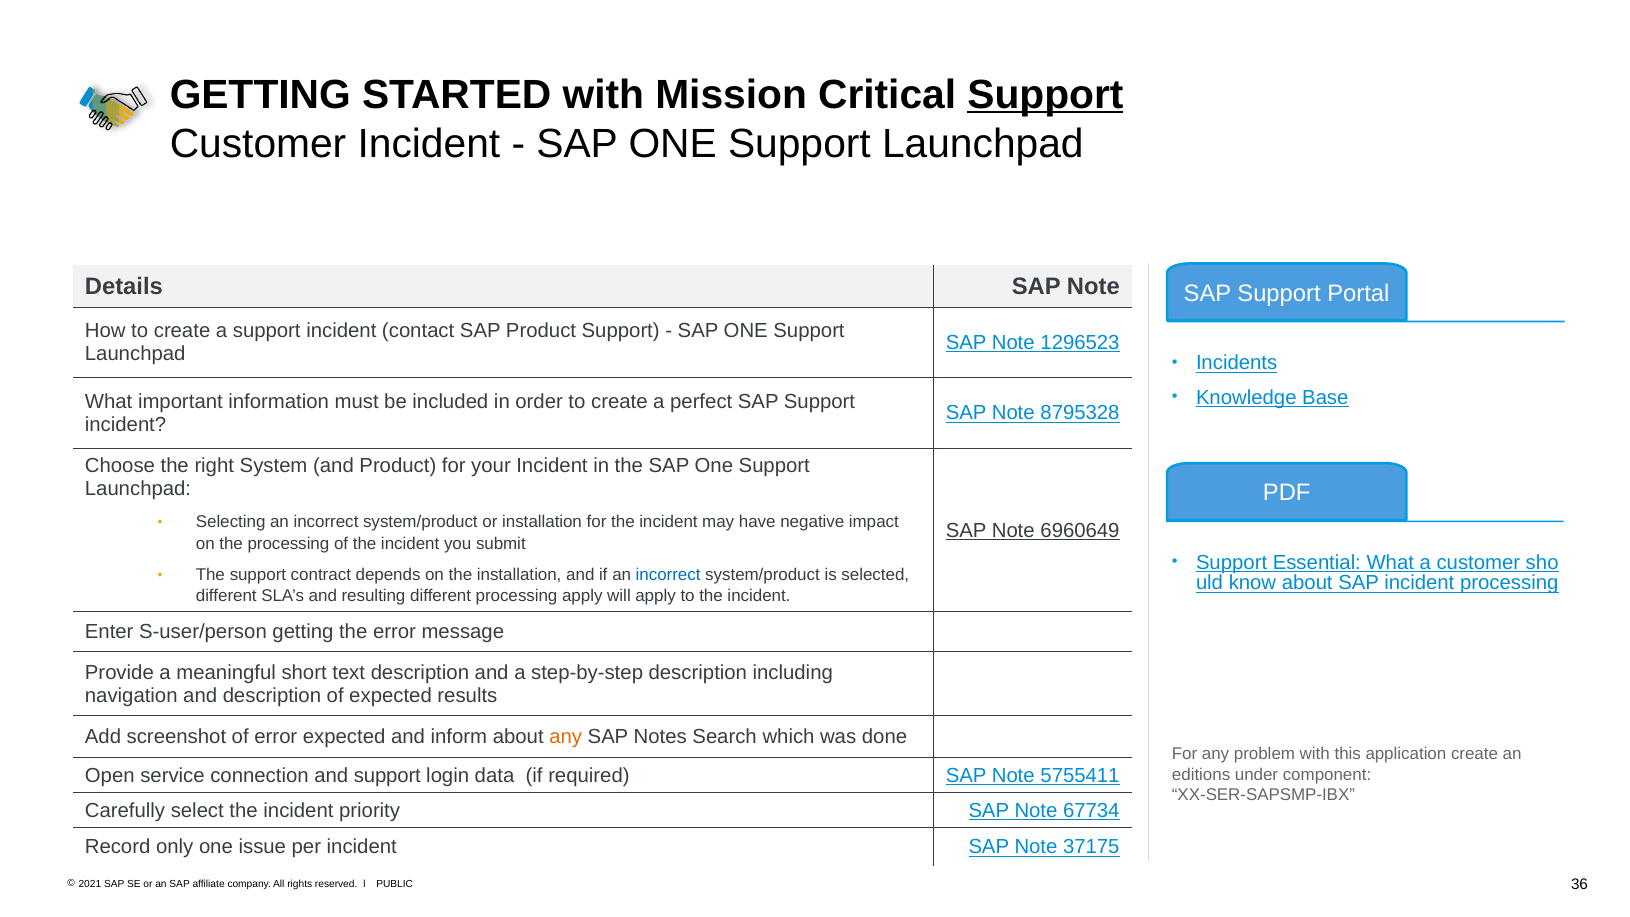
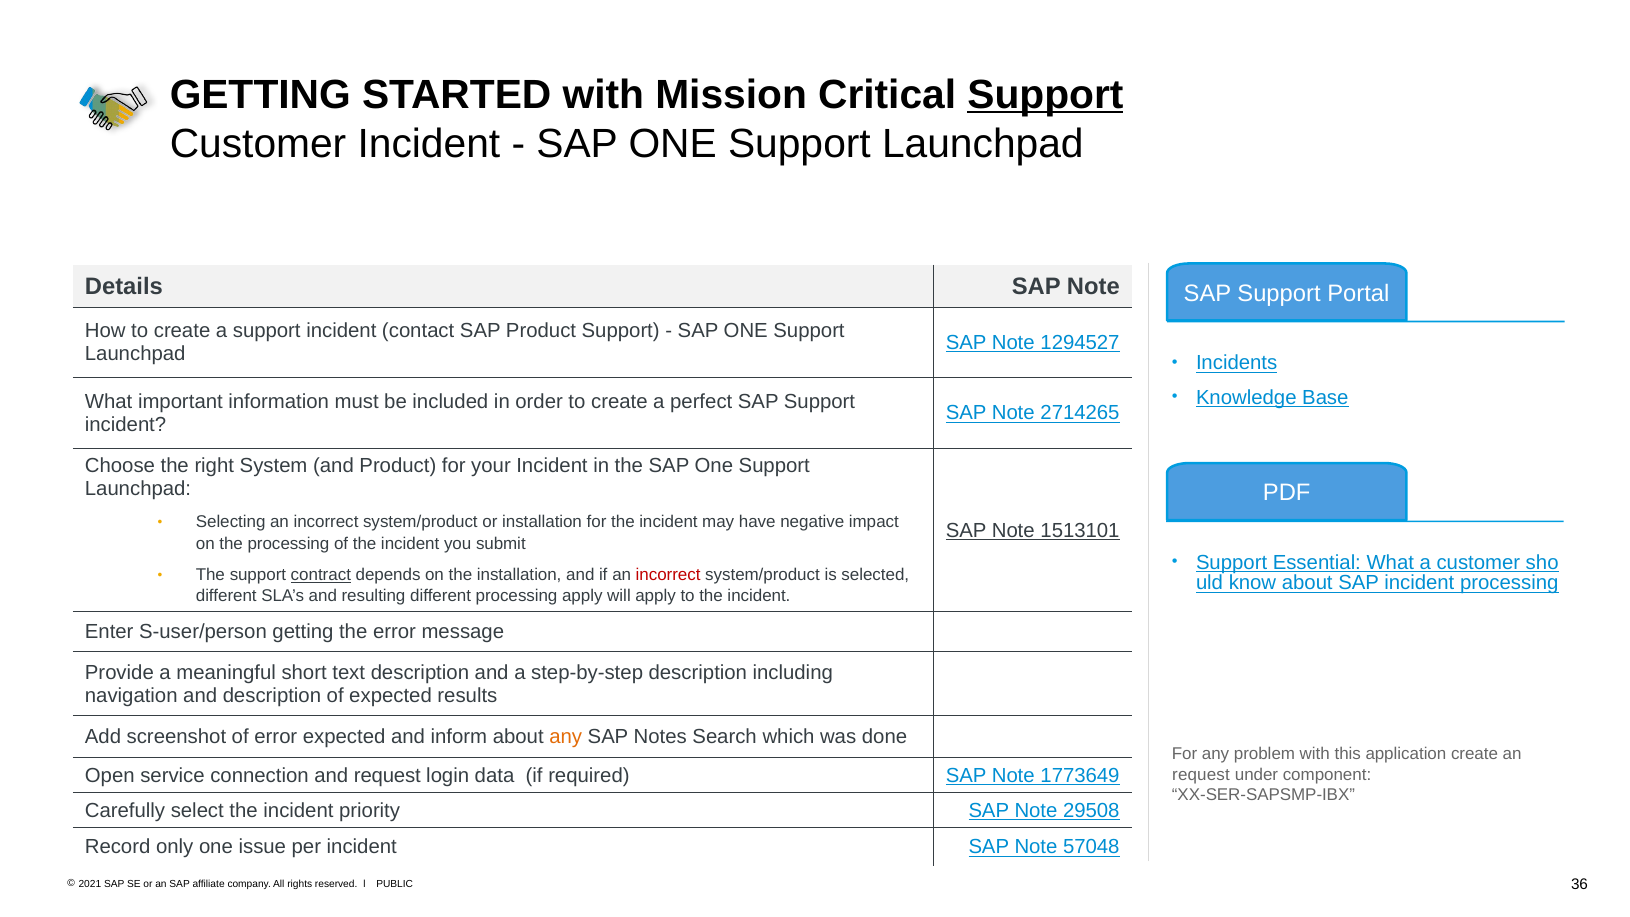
1296523: 1296523 -> 1294527
8795328: 8795328 -> 2714265
6960649: 6960649 -> 1513101
contract underline: none -> present
incorrect at (668, 575) colour: blue -> red
and support: support -> request
5755411: 5755411 -> 1773649
editions at (1201, 774): editions -> request
67734: 67734 -> 29508
37175: 37175 -> 57048
